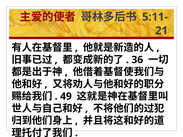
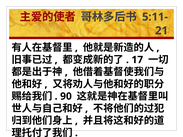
36: 36 -> 17
49: 49 -> 90
